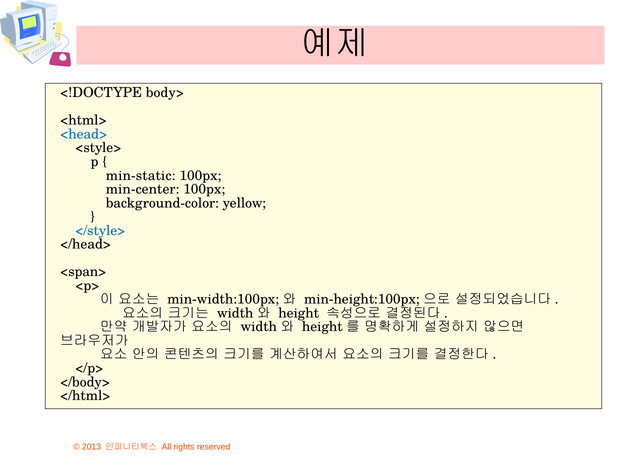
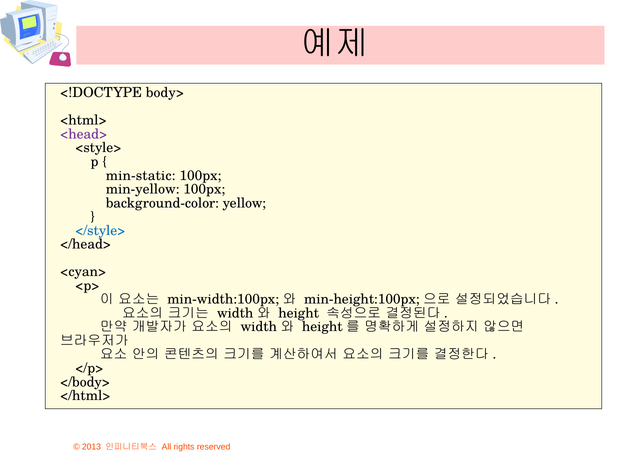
<head> colour: blue -> purple
min-center: min-center -> min-yellow
<span>: <span> -> <cyan>
